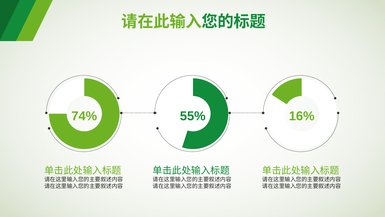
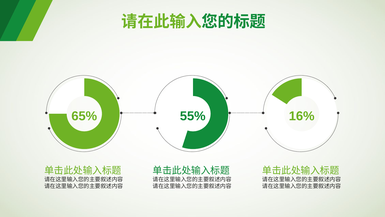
74%: 74% -> 65%
